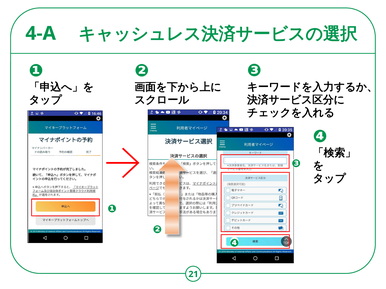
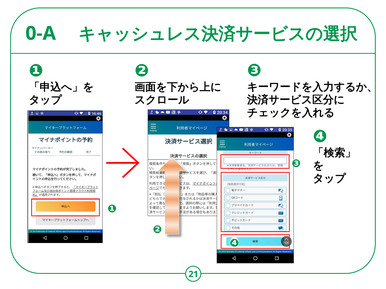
4-A: 4-A -> 0-A
